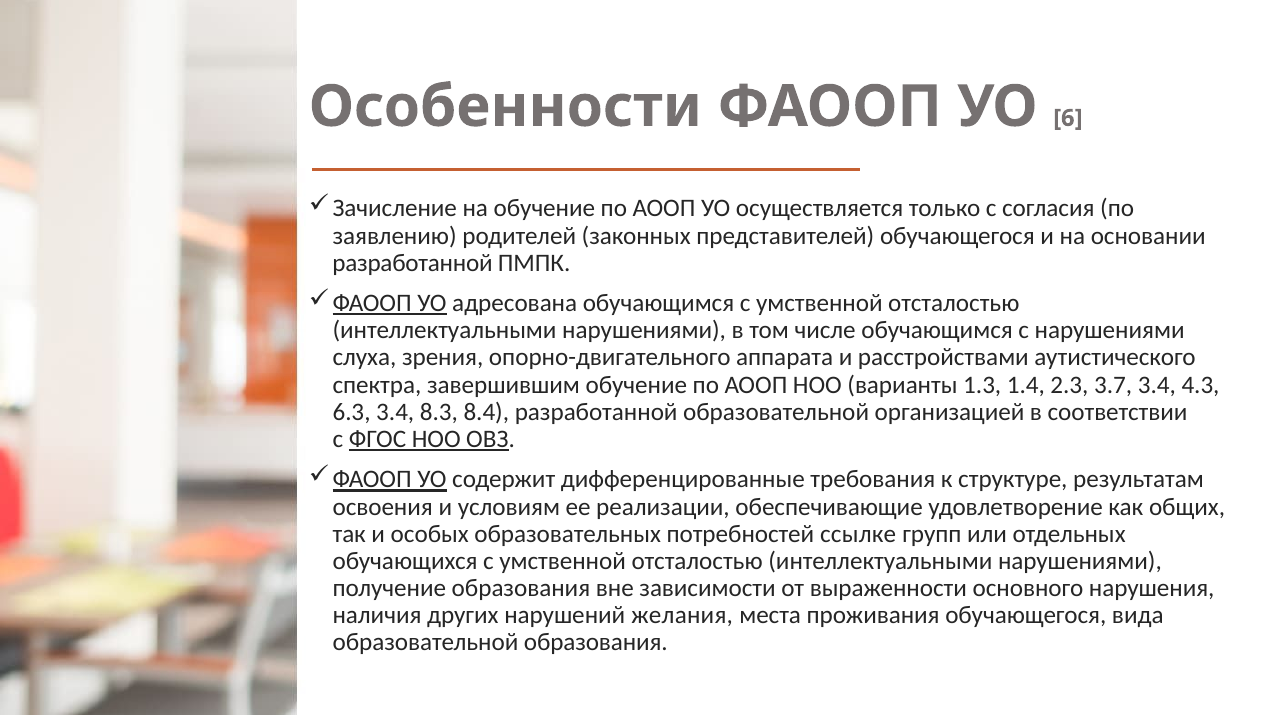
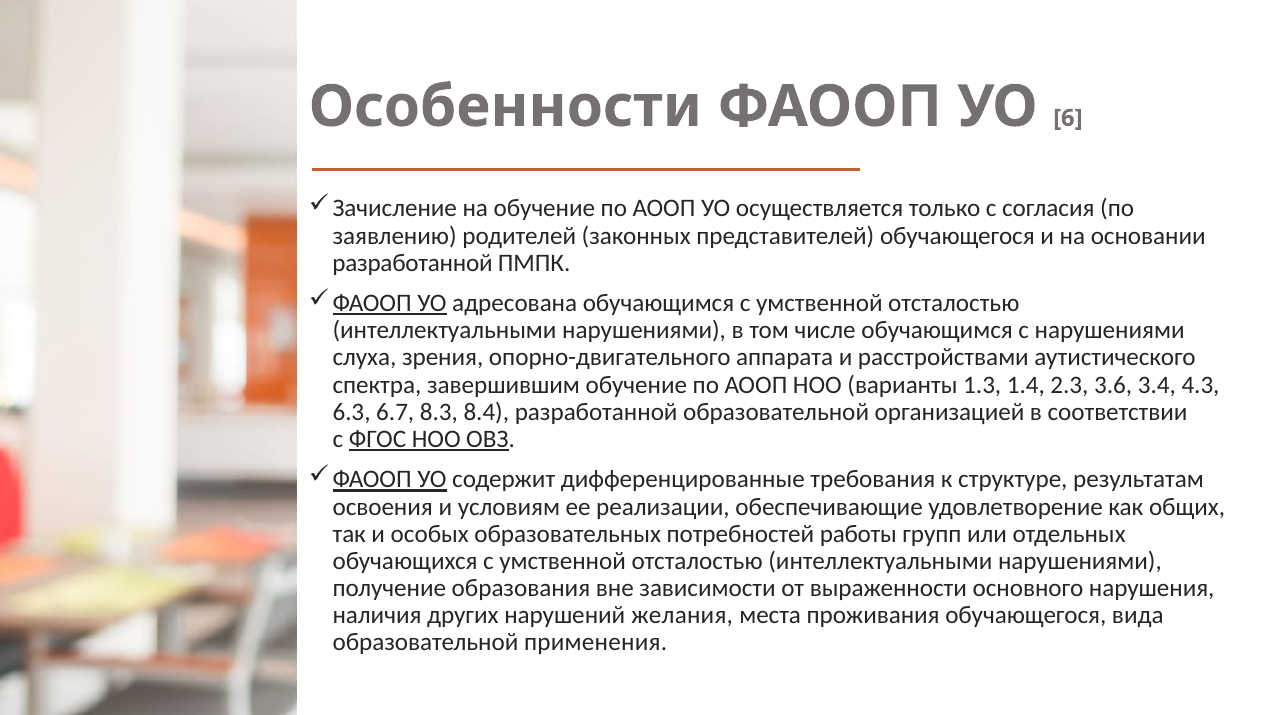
3.7: 3.7 -> 3.6
6.3 3.4: 3.4 -> 6.7
ссылке: ссылке -> работы
образовательной образования: образования -> применения
